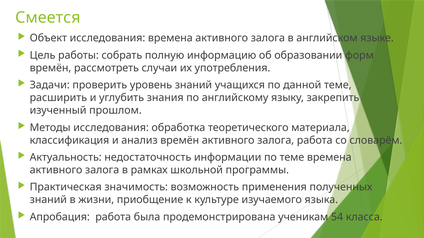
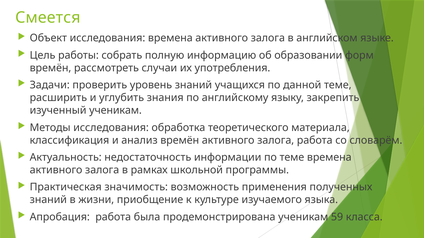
изученный прошлом: прошлом -> ученикам
54: 54 -> 59
